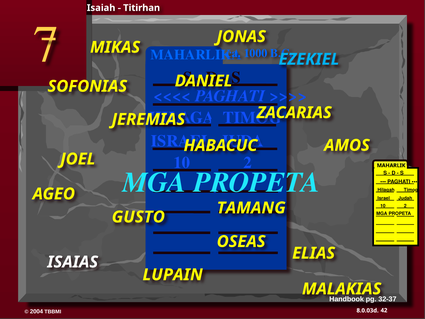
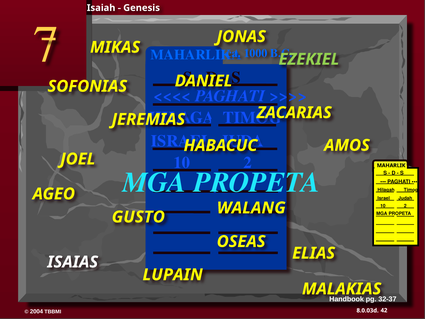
Titirhan: Titirhan -> Genesis
EZEKIEL colour: light blue -> light green
TAMANG: TAMANG -> WALANG
